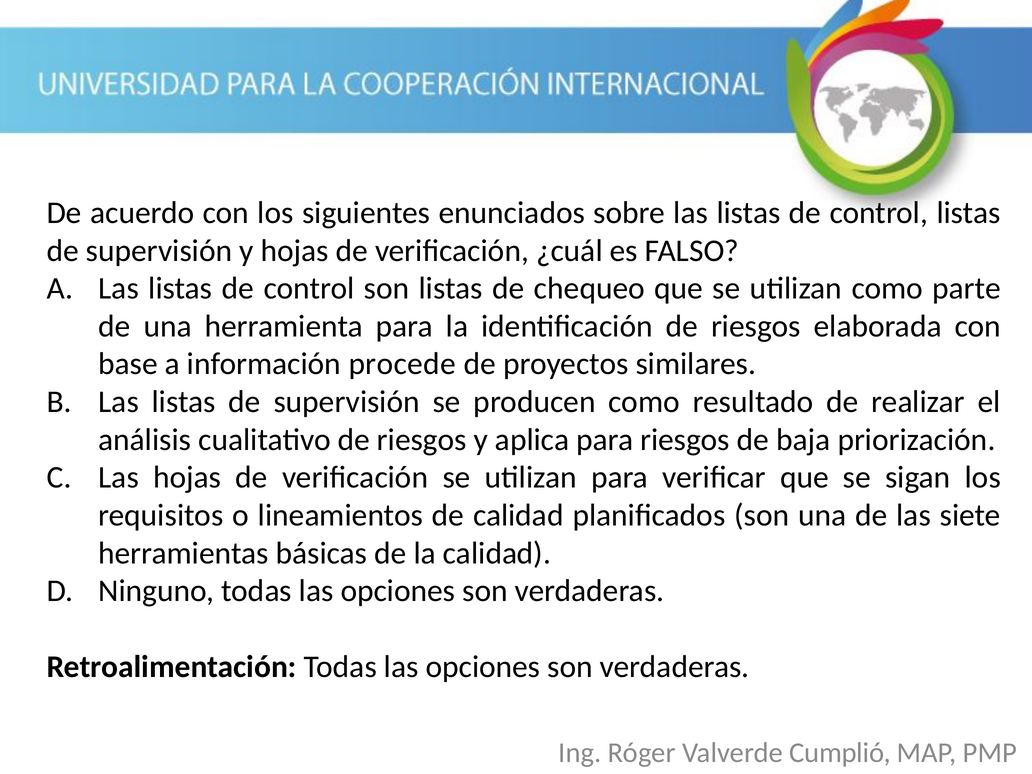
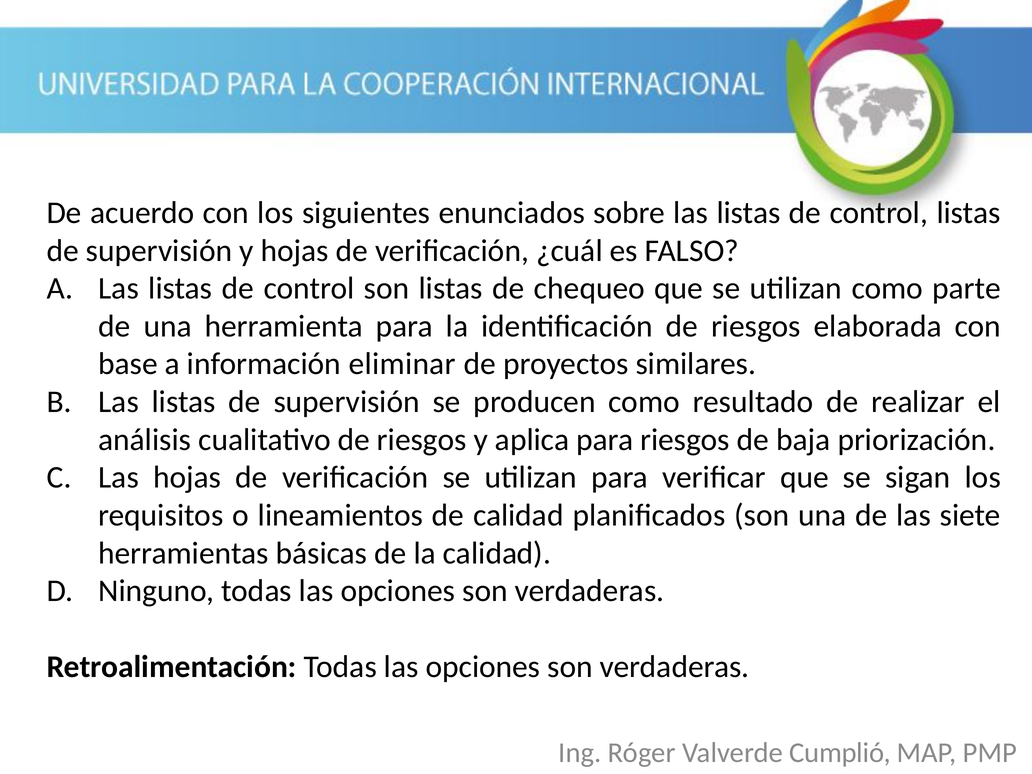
procede: procede -> eliminar
